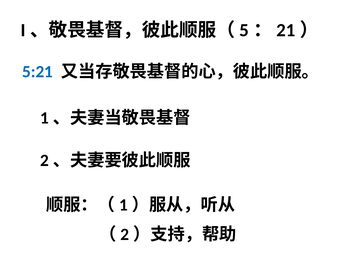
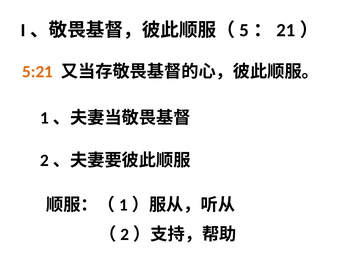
5:21 colour: blue -> orange
